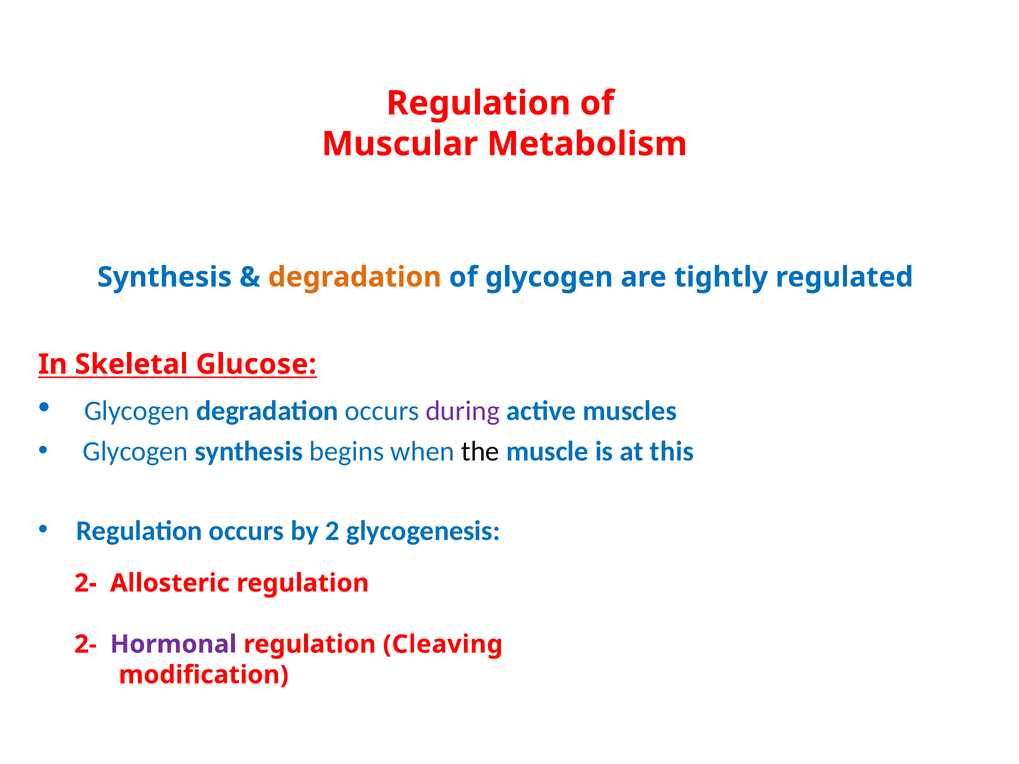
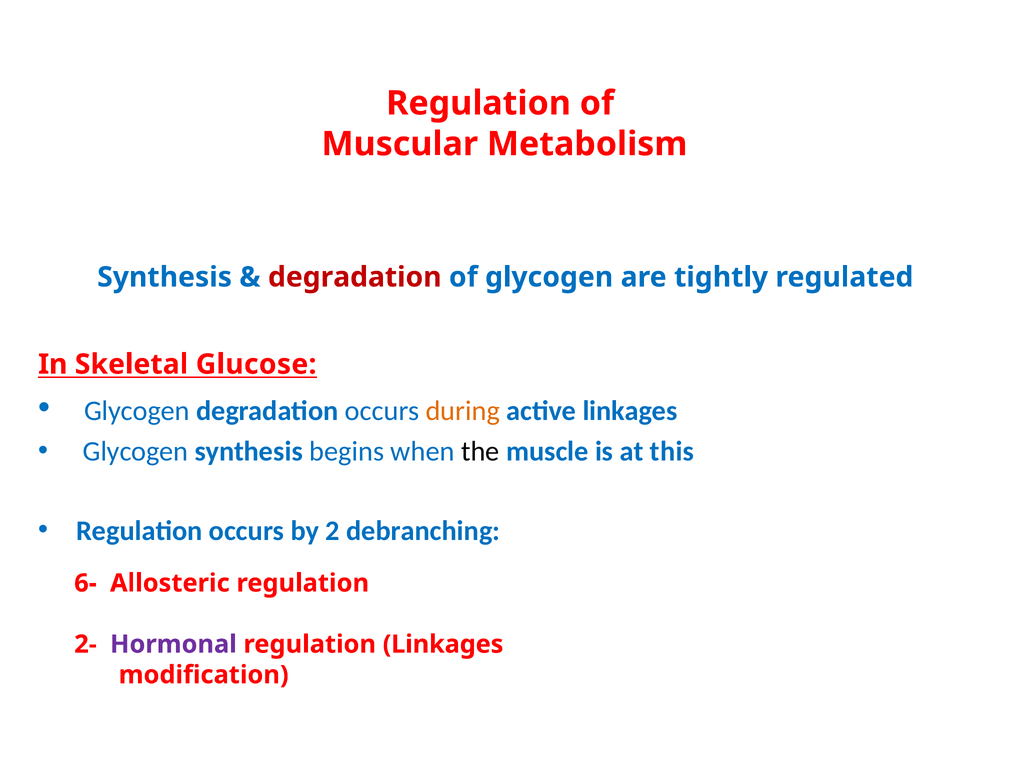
degradation at (355, 277) colour: orange -> red
during colour: purple -> orange
active muscles: muscles -> linkages
glycogenesis: glycogenesis -> debranching
2- at (86, 583): 2- -> 6-
regulation Cleaving: Cleaving -> Linkages
